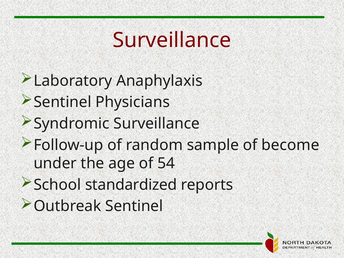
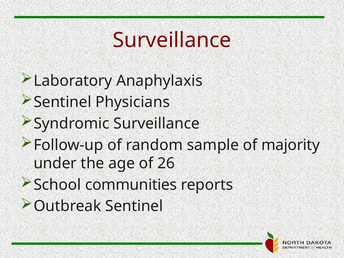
become: become -> majority
54: 54 -> 26
standardized: standardized -> communities
